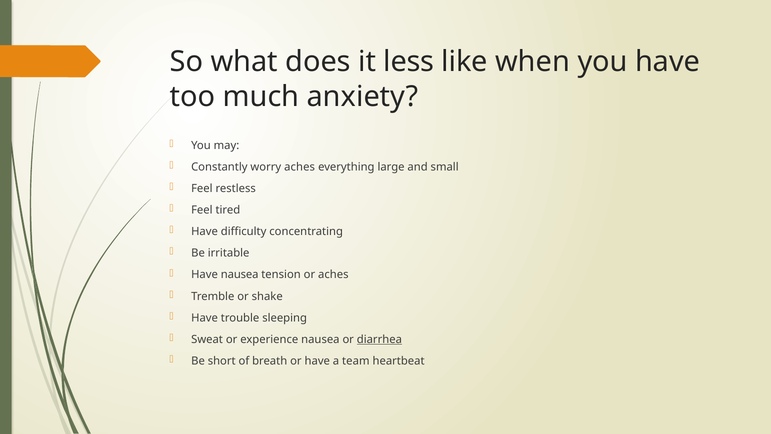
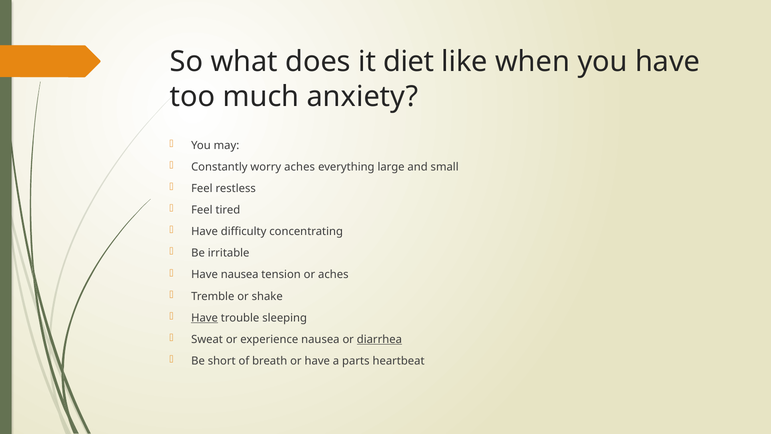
less: less -> diet
Have at (205, 318) underline: none -> present
team: team -> parts
